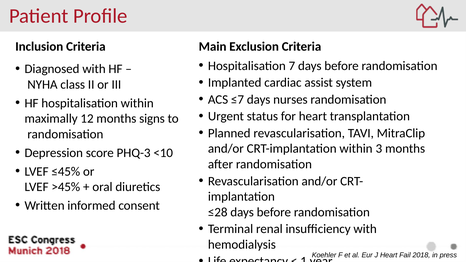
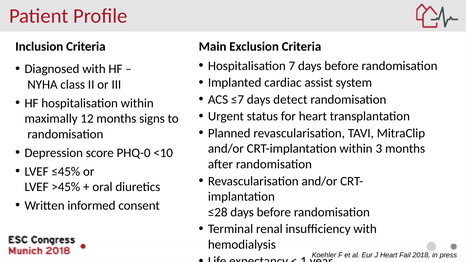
nurses: nurses -> detect
PHQ-3: PHQ-3 -> PHQ-0
